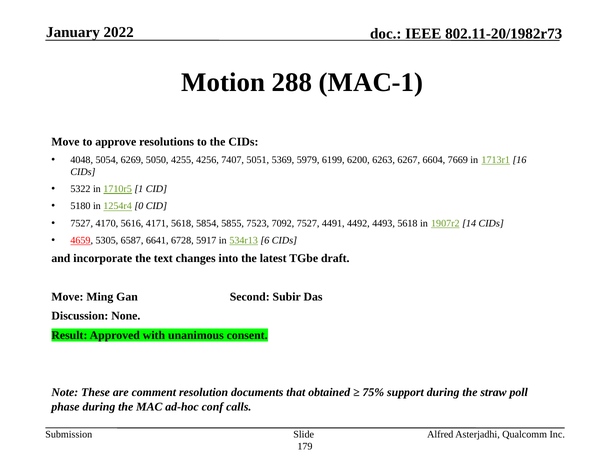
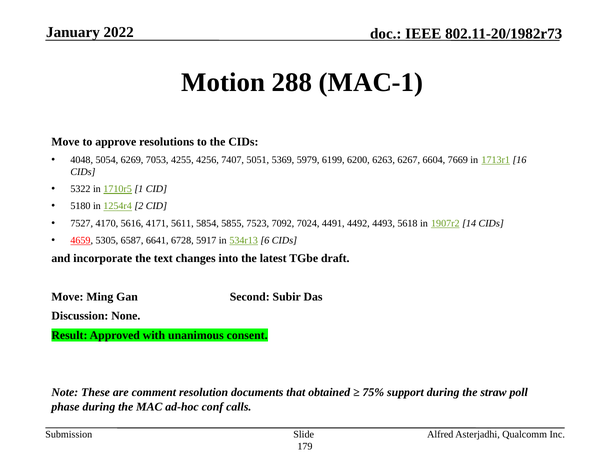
5050: 5050 -> 7053
0: 0 -> 2
4171 5618: 5618 -> 5611
7092 7527: 7527 -> 7024
